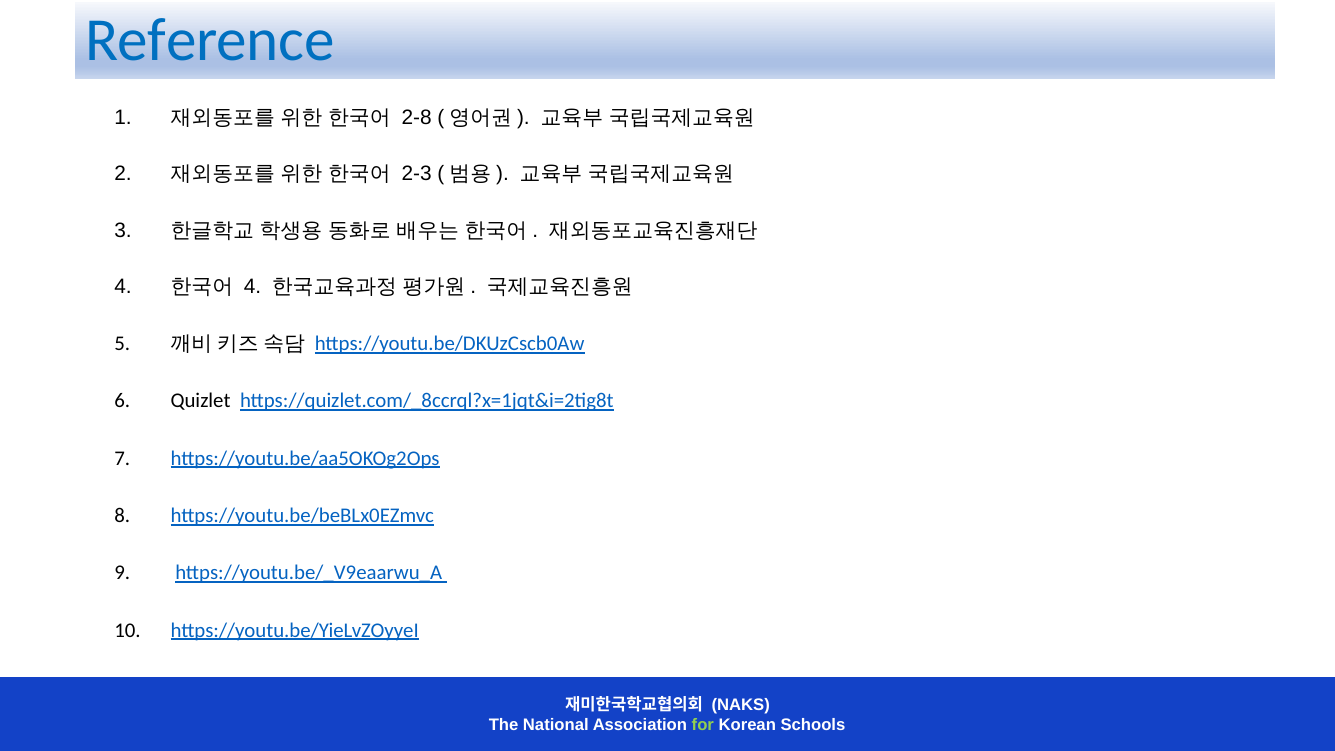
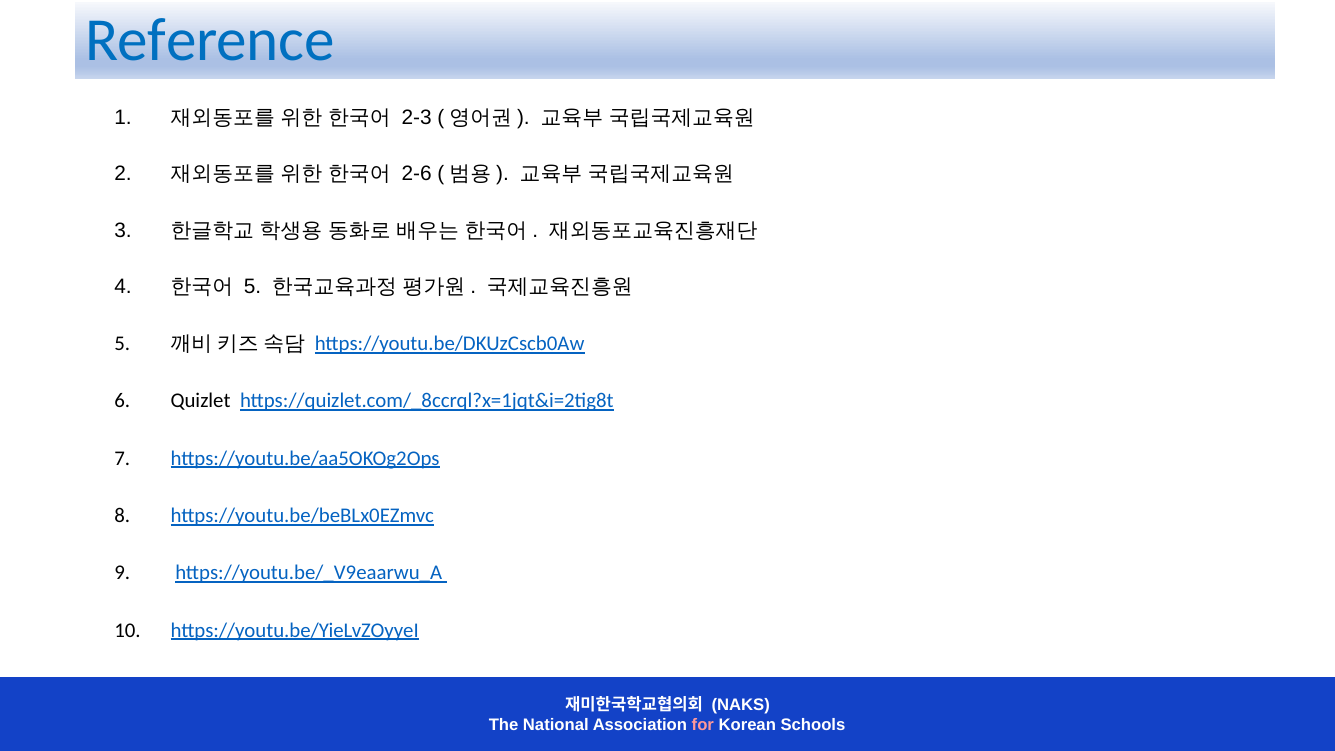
2-8: 2-8 -> 2-3
2-3: 2-3 -> 2-6
4 at (253, 287): 4 -> 5
for colour: light green -> pink
